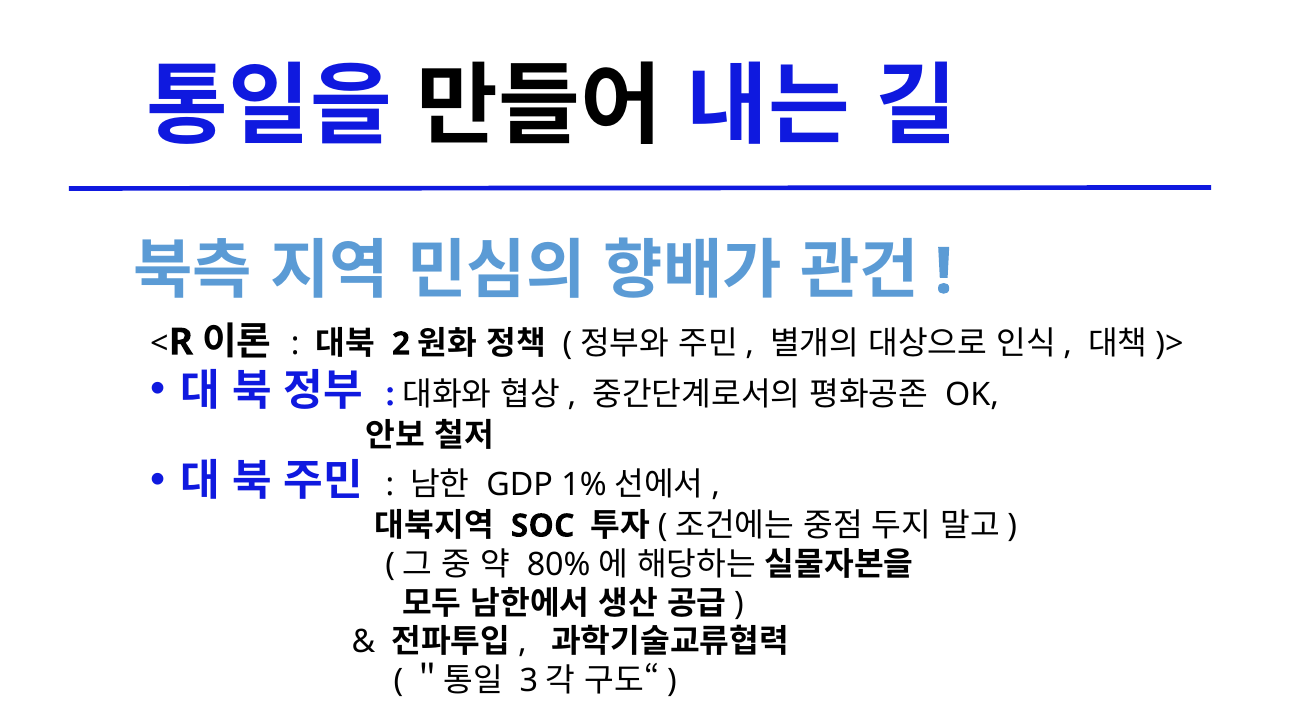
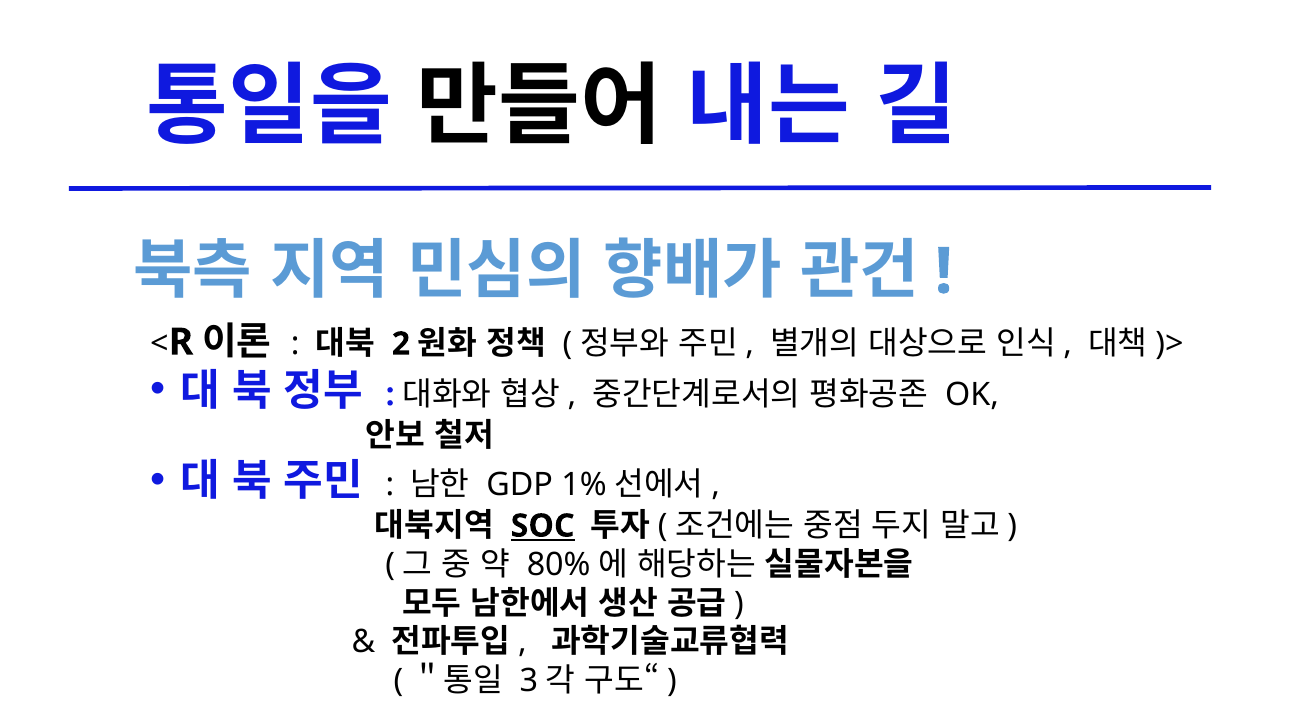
SOC underline: none -> present
